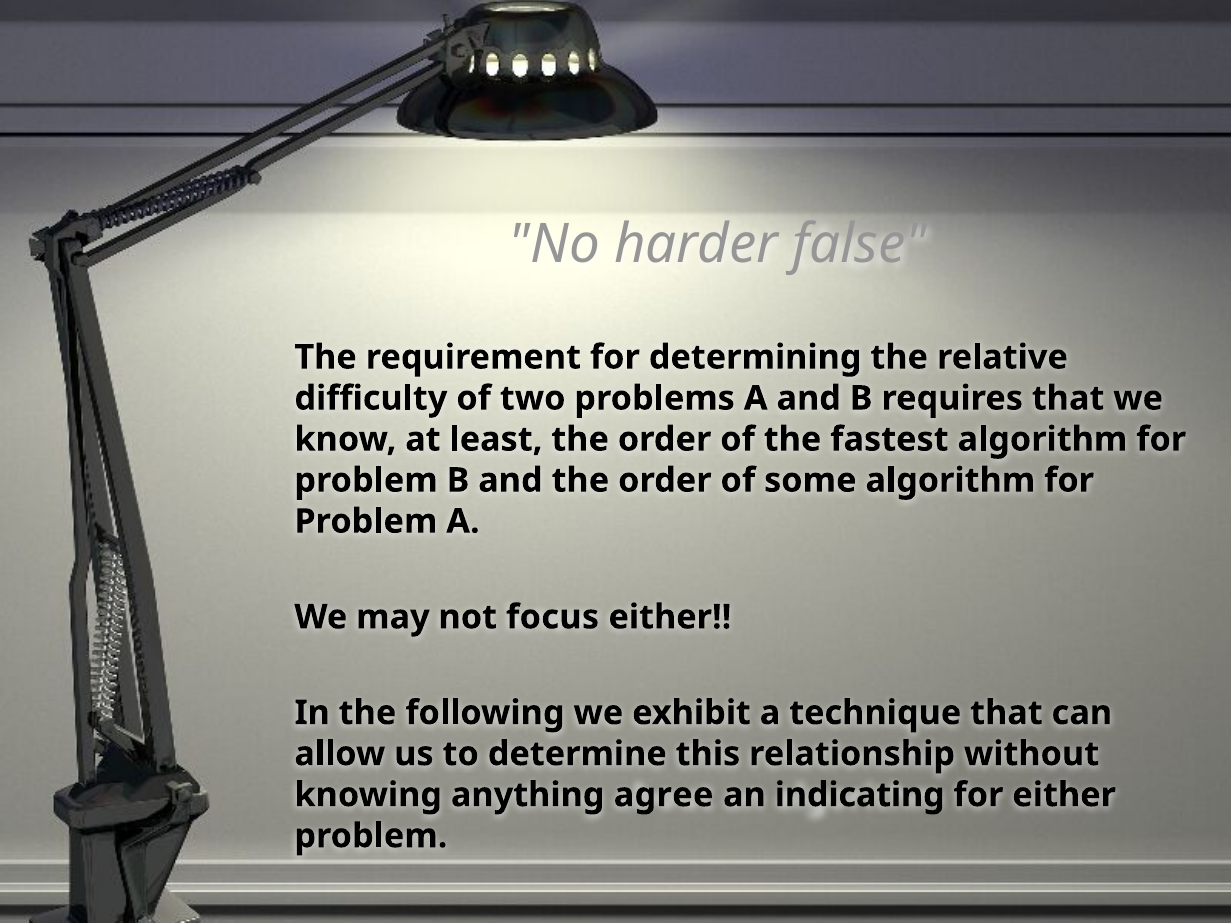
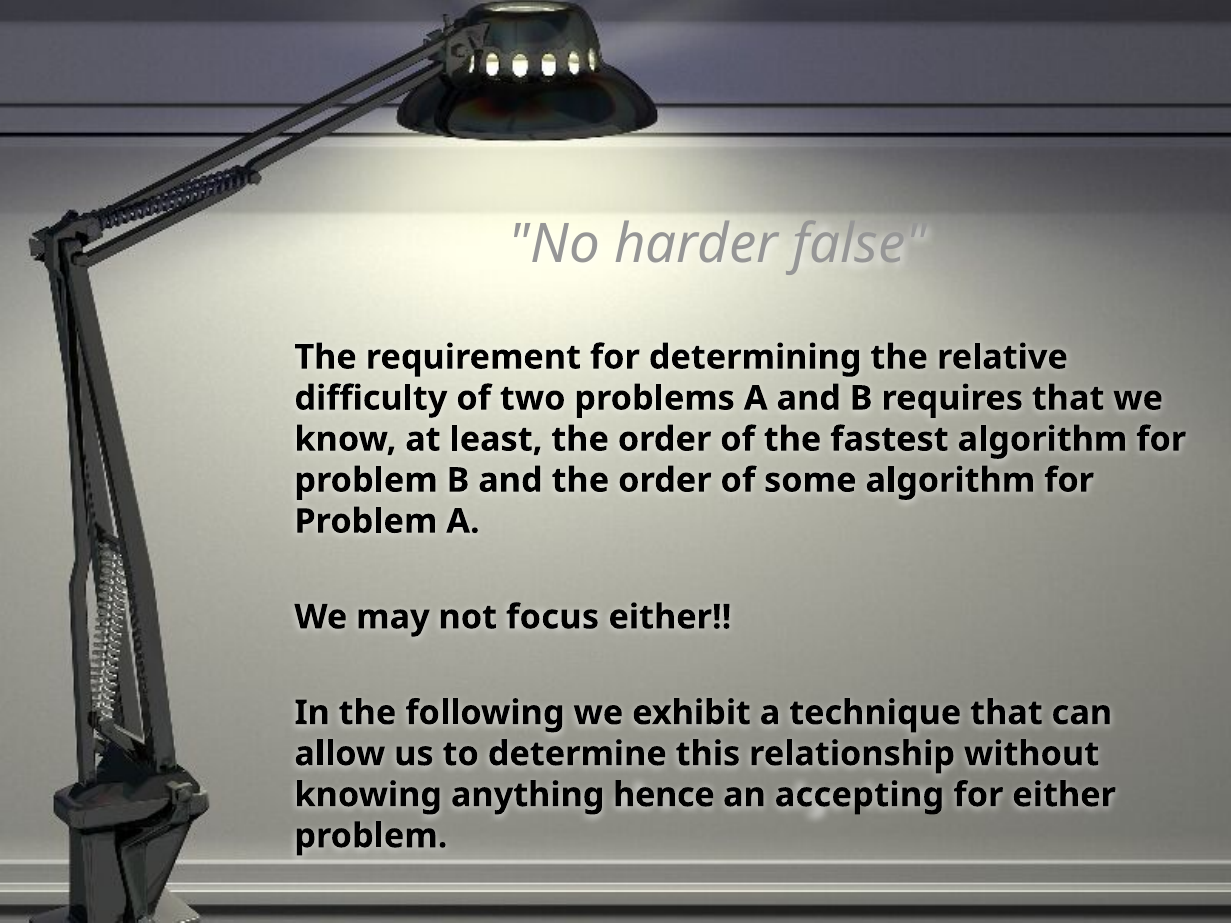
agree: agree -> hence
indicating: indicating -> accepting
